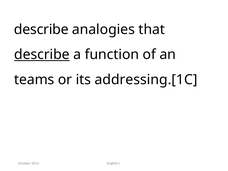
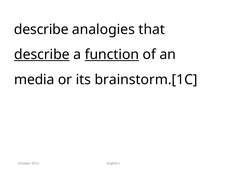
function underline: none -> present
teams: teams -> media
addressing.[1C: addressing.[1C -> brainstorm.[1C
